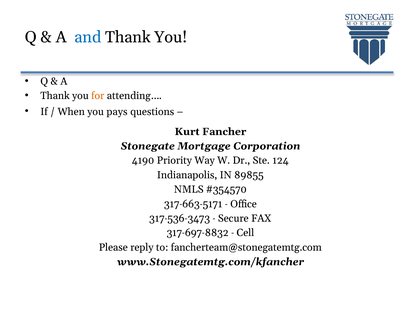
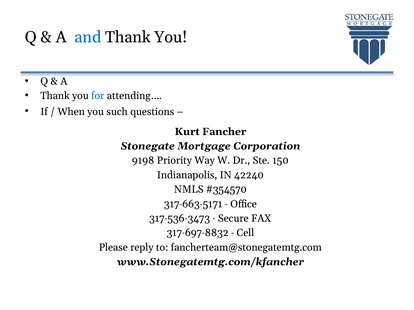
for colour: orange -> blue
pays: pays -> such
4190: 4190 -> 9198
124: 124 -> 150
89855: 89855 -> 42240
